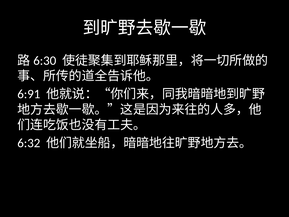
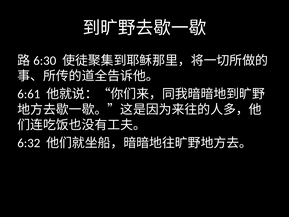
6:91: 6:91 -> 6:61
